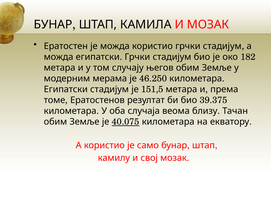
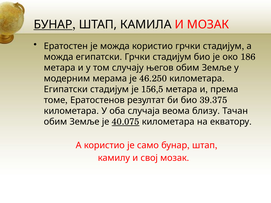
БУНАР at (53, 25) underline: none -> present
182: 182 -> 186
151,5: 151,5 -> 156,5
